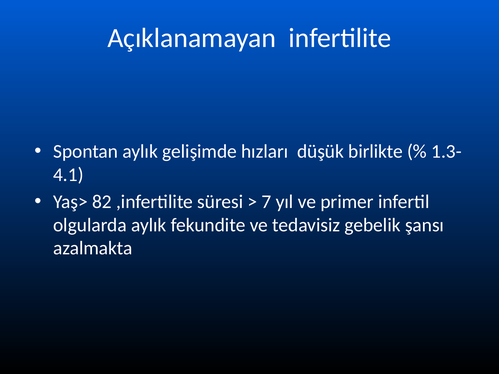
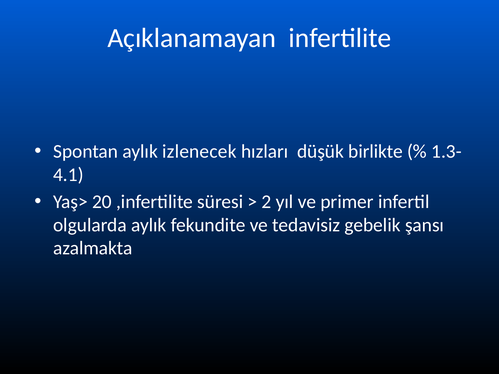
gelişimde: gelişimde -> izlenecek
82: 82 -> 20
7: 7 -> 2
